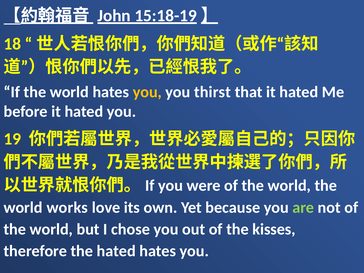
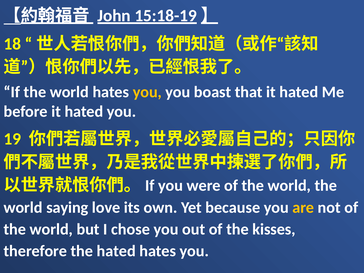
thirst: thirst -> boast
works: works -> saying
are colour: light green -> yellow
